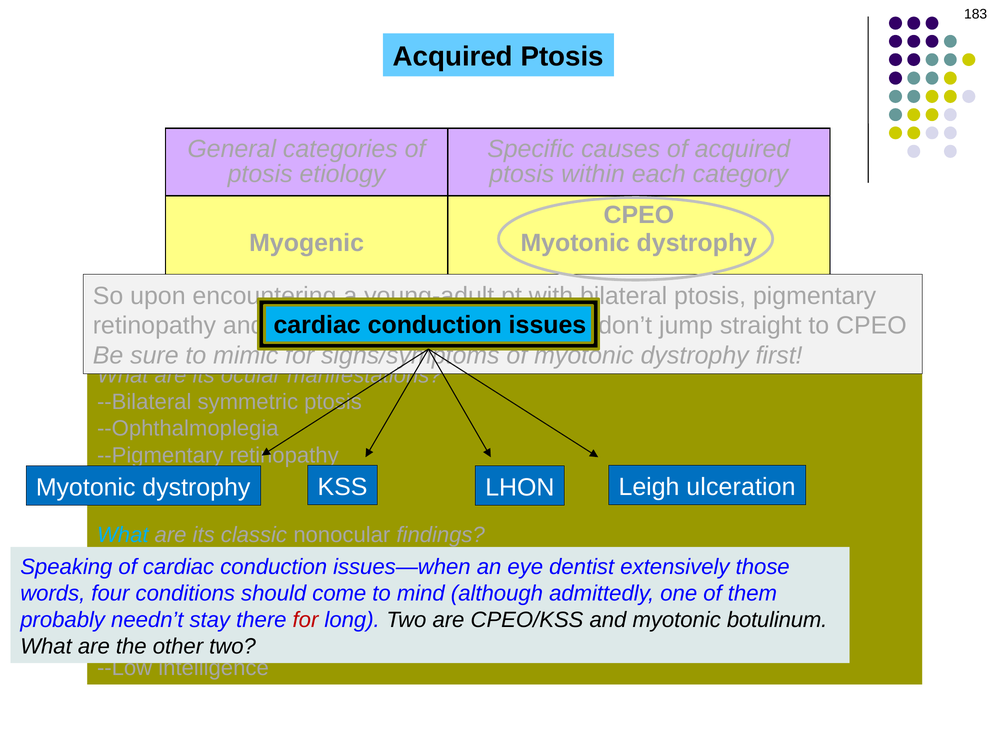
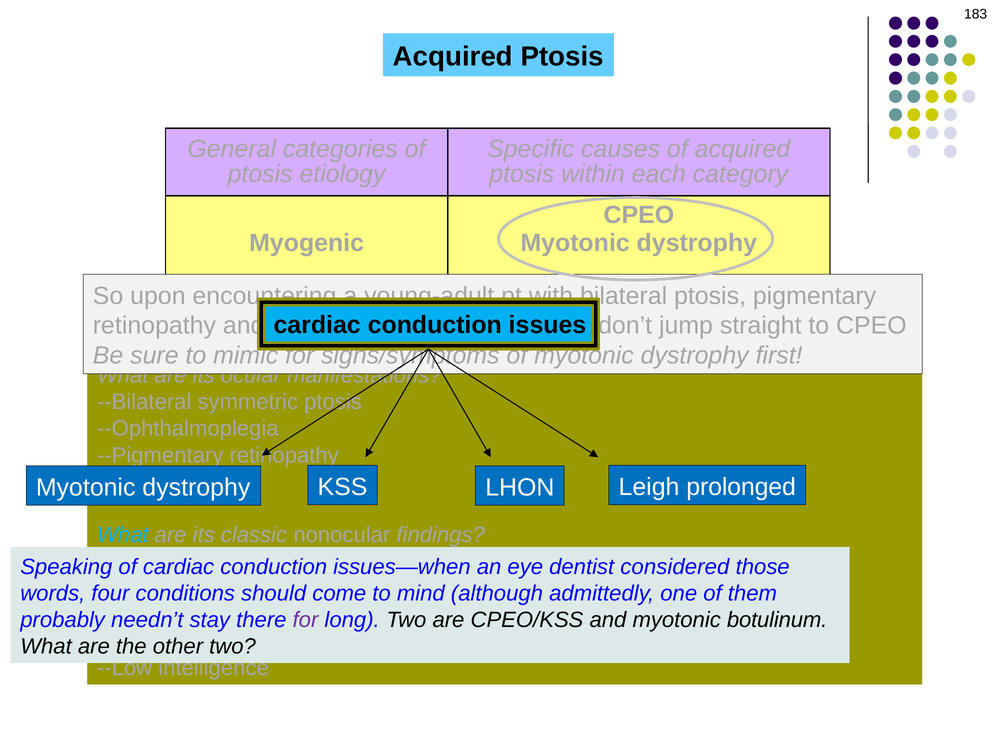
ulceration: ulceration -> prolonged
extensively: extensively -> considered
for at (306, 620) colour: red -> purple
